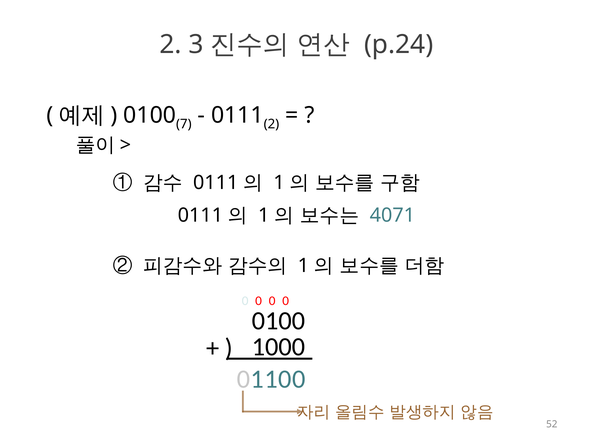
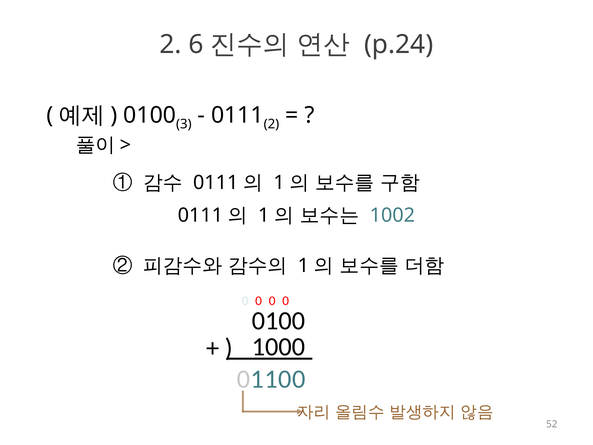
3: 3 -> 6
7: 7 -> 3
4071: 4071 -> 1002
